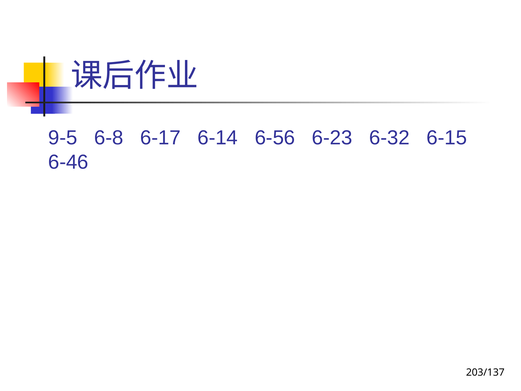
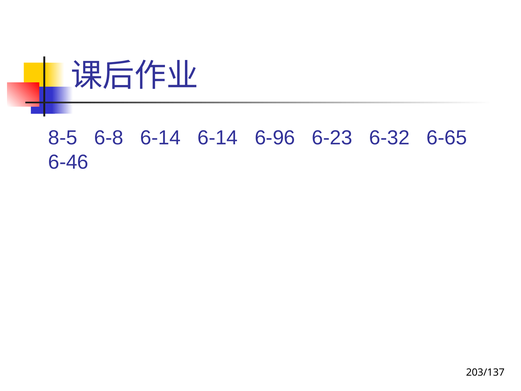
9-5: 9-5 -> 8-5
6-8 6-17: 6-17 -> 6-14
6-56: 6-56 -> 6-96
6-15: 6-15 -> 6-65
